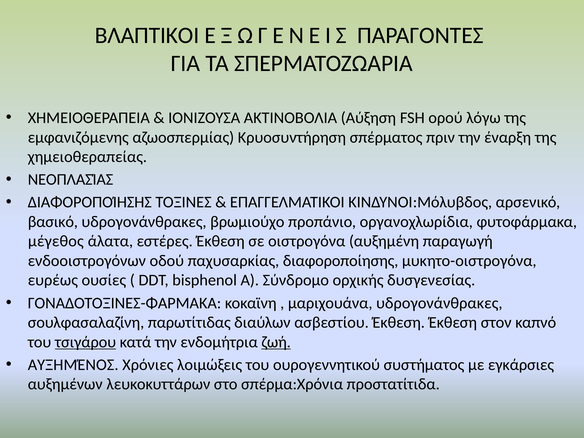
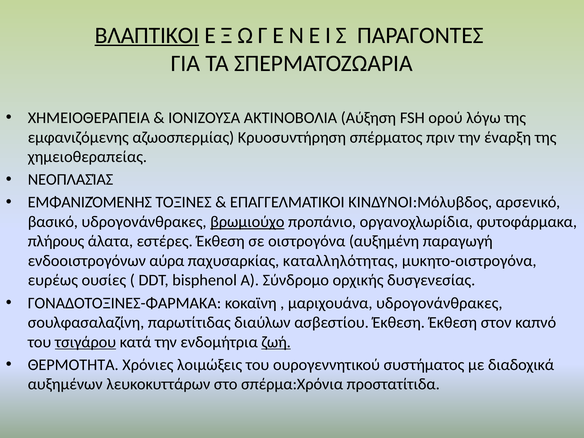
ΒΛΑΠΤΙΚΟΙ underline: none -> present
ΔΙΑΦΟΡΟΠΟΊΗΣΗΣ at (90, 202): ΔΙΑΦΟΡΟΠΟΊΗΣΗΣ -> ΕΜΦΑΝΙΖΌΜΕΝΗΣ
βρωμιούχο underline: none -> present
μέγεθος: μέγεθος -> πλήρους
οδού: οδού -> αύρα
παχυσαρκίας διαφοροποίησης: διαφοροποίησης -> καταλληλότητας
ΑΥΞΗΜΈΝΟΣ: ΑΥΞΗΜΈΝΟΣ -> ΘΕΡΜΟΤΗΤΑ
εγκάρσιες: εγκάρσιες -> διαδοχικά
